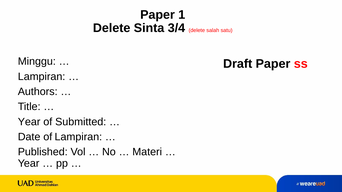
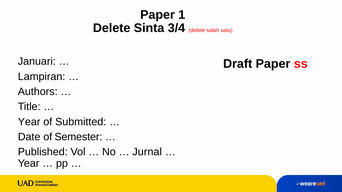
Minggu: Minggu -> Januari
of Lampiran: Lampiran -> Semester
Materi: Materi -> Jurnal
